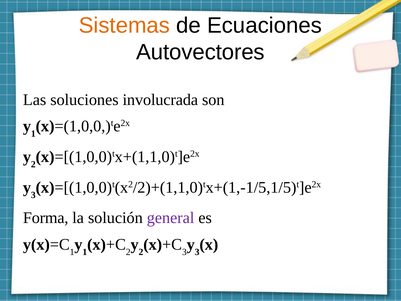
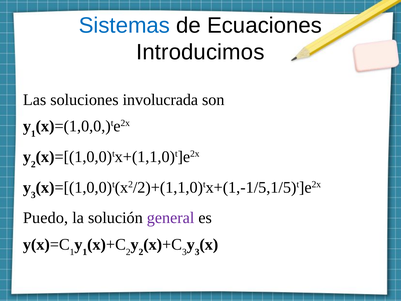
Sistemas colour: orange -> blue
Autovectores: Autovectores -> Introducimos
Forma: Forma -> Puedo
